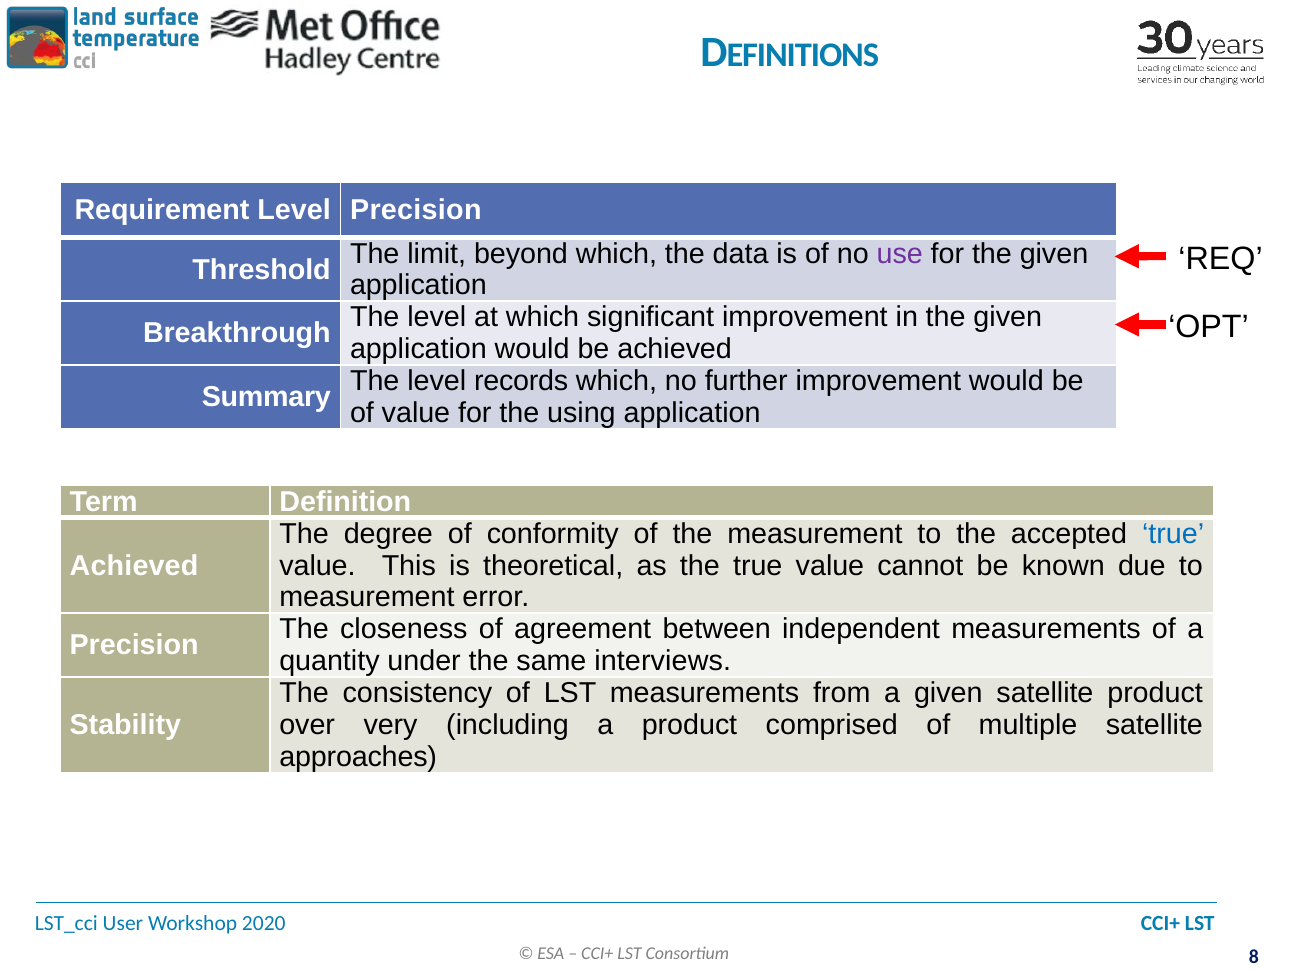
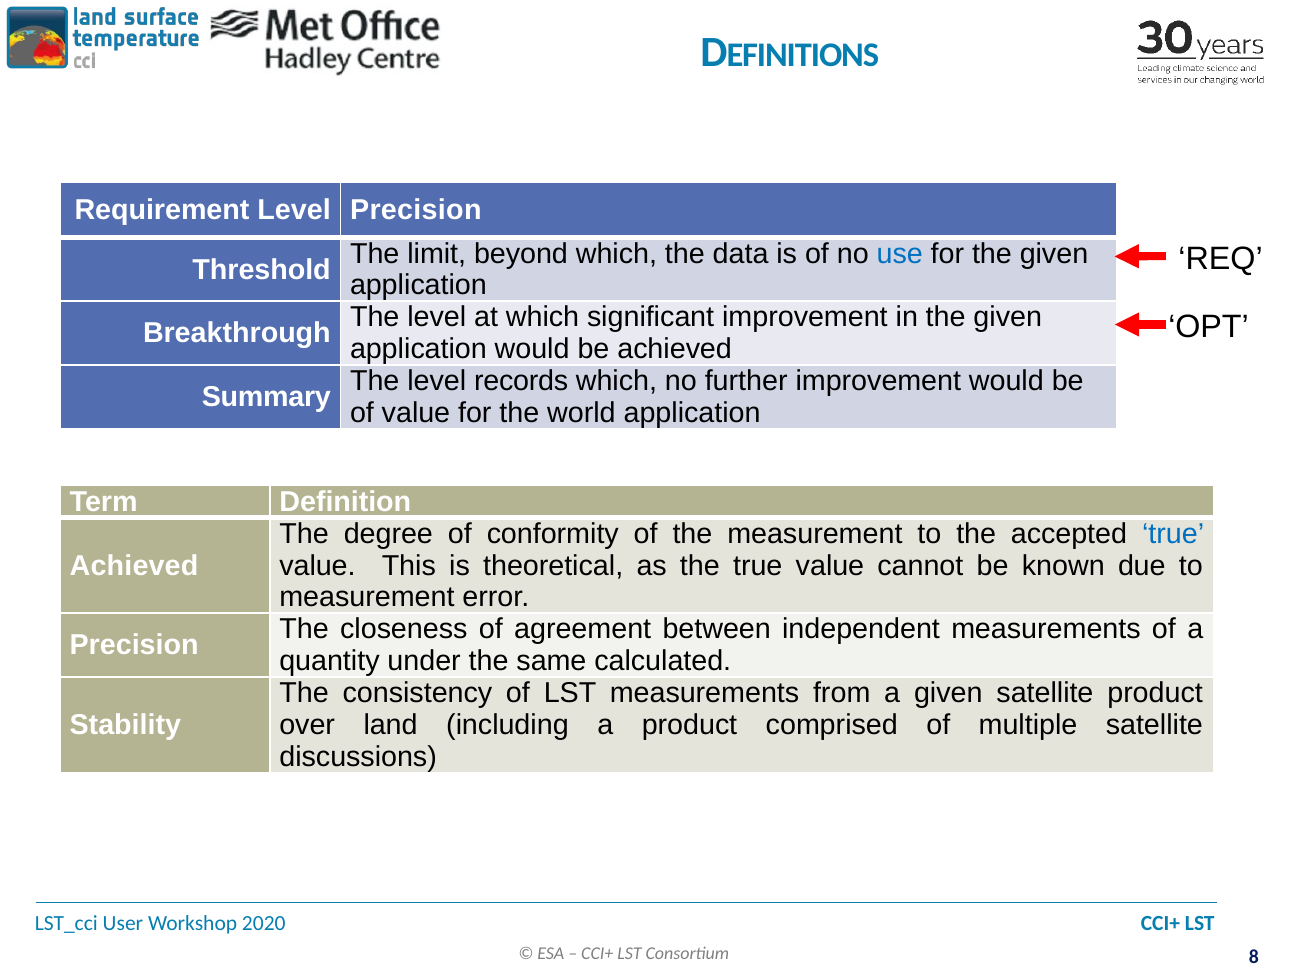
use colour: purple -> blue
using: using -> world
interviews: interviews -> calculated
very: very -> land
approaches: approaches -> discussions
